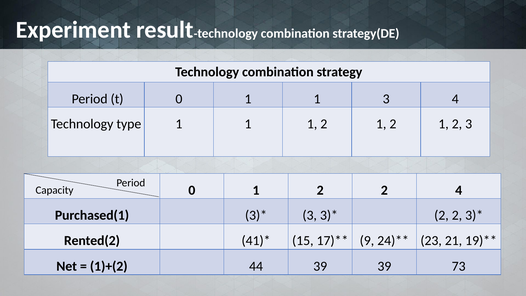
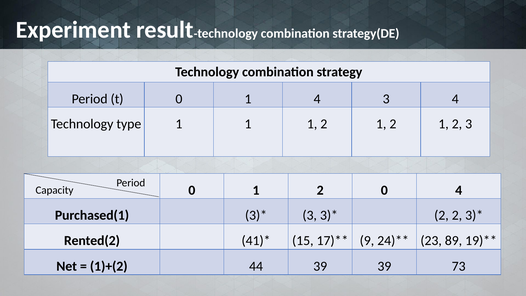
0 1 1: 1 -> 4
1 2 2: 2 -> 0
21: 21 -> 89
